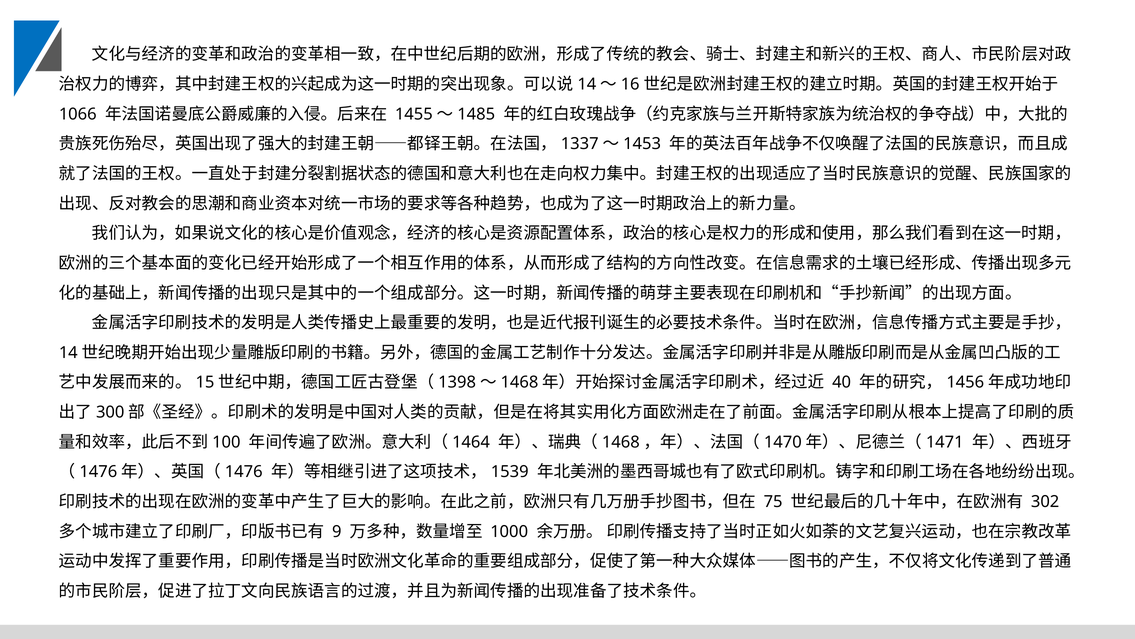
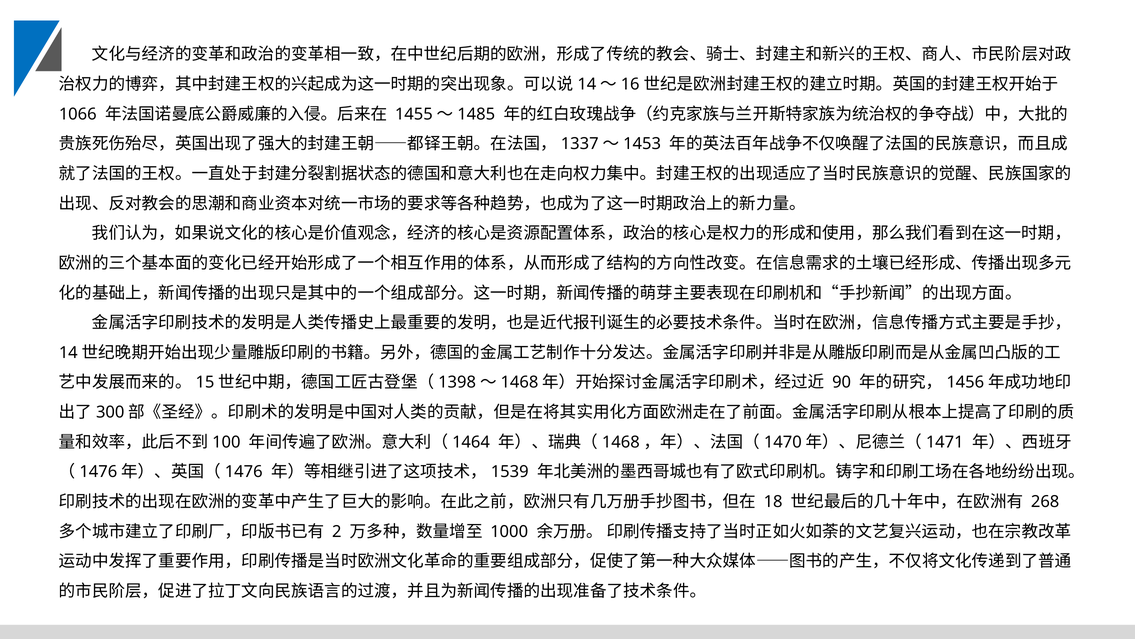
40: 40 -> 90
75: 75 -> 18
302: 302 -> 268
9: 9 -> 2
